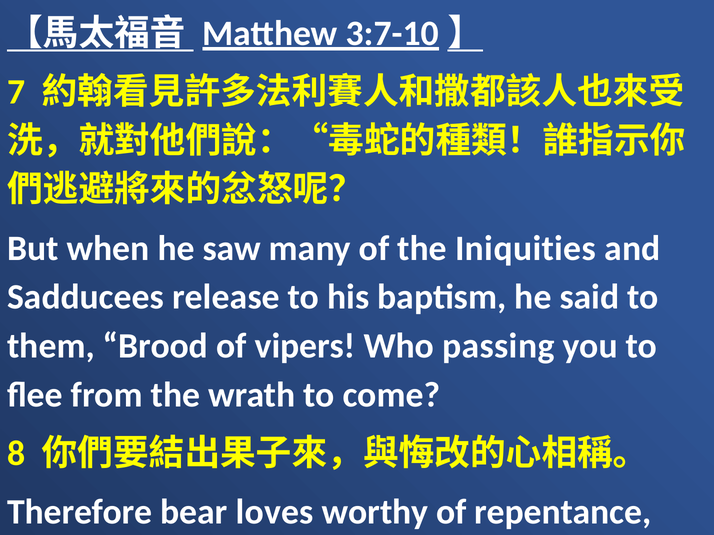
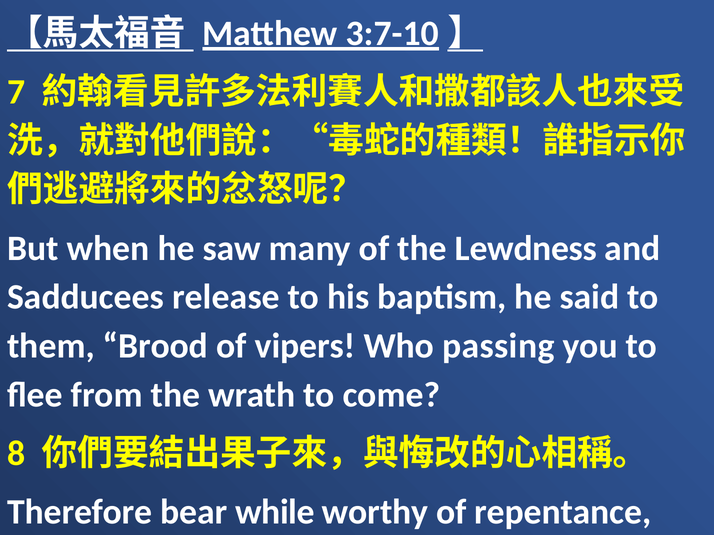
Iniquities: Iniquities -> Lewdness
loves: loves -> while
